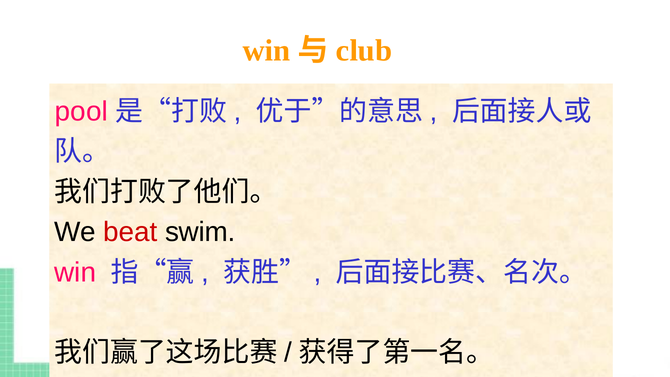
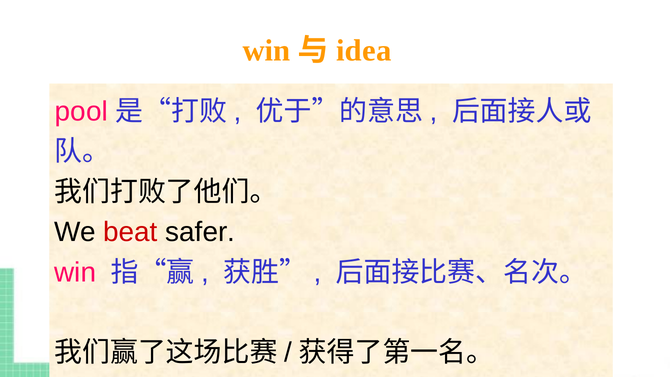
club: club -> idea
swim: swim -> safer
